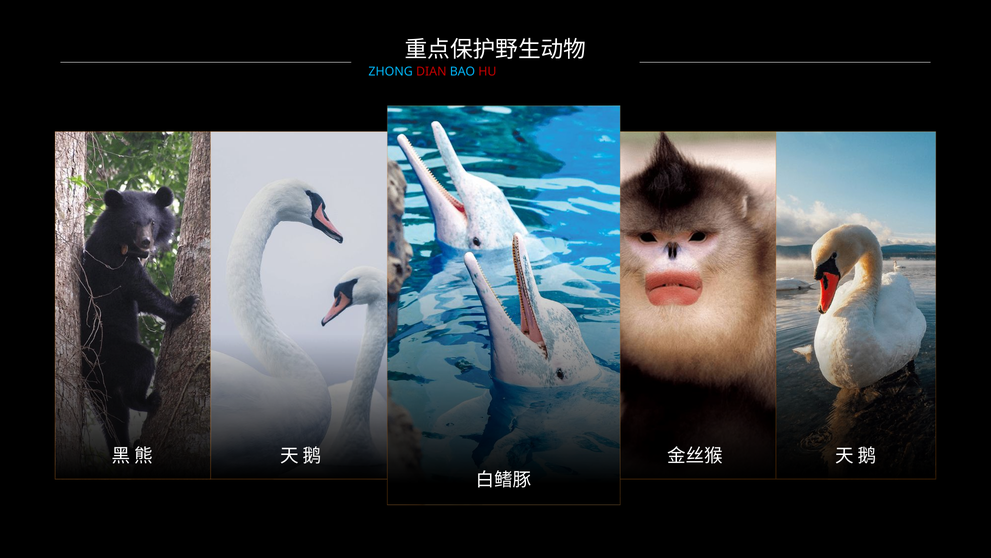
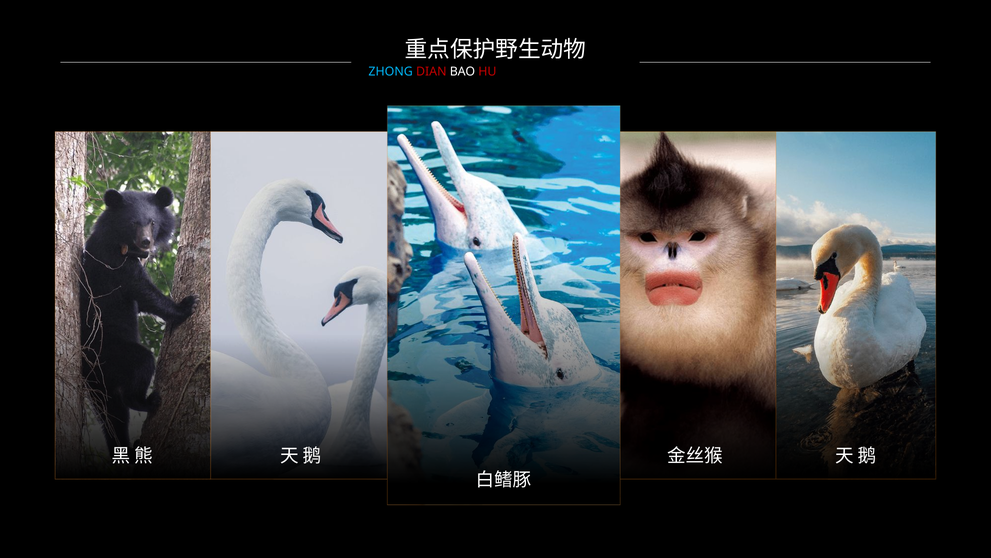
BAO colour: light blue -> white
